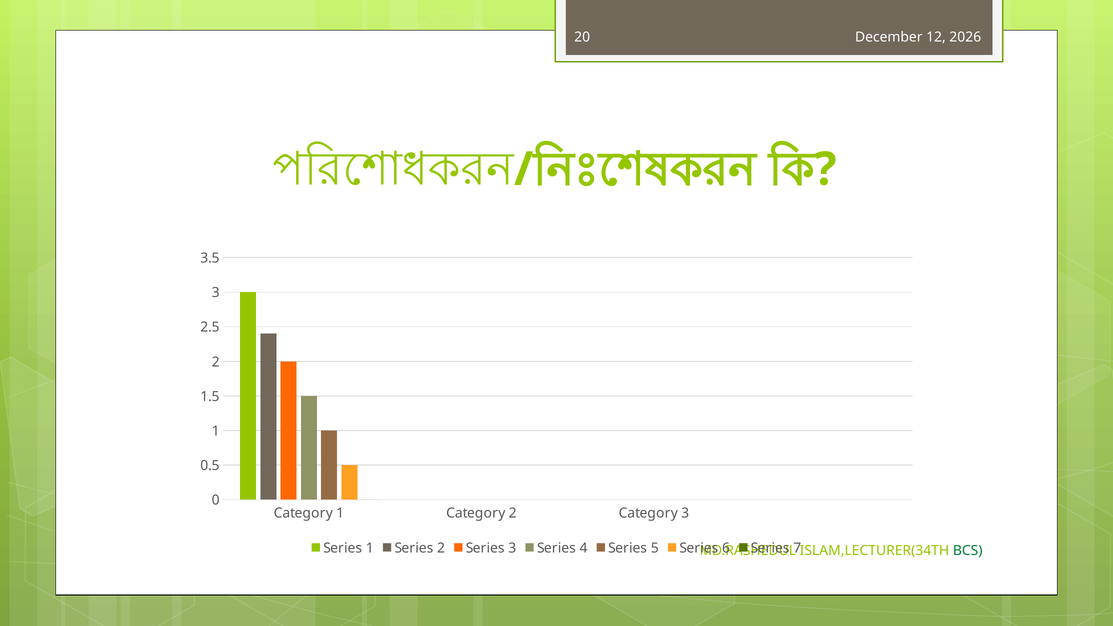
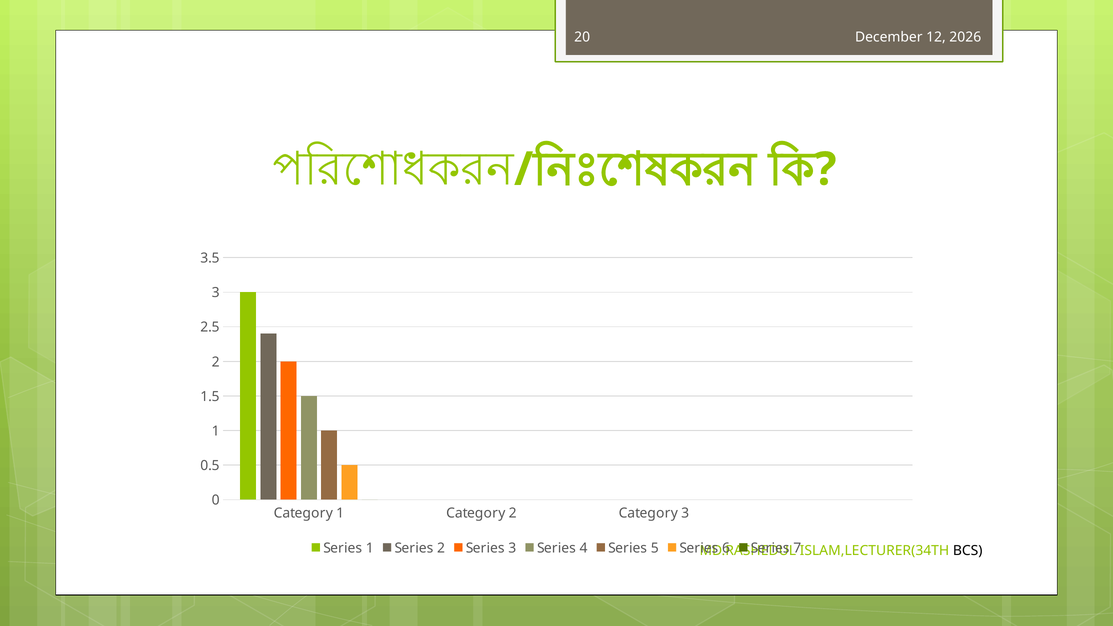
BCS colour: green -> black
